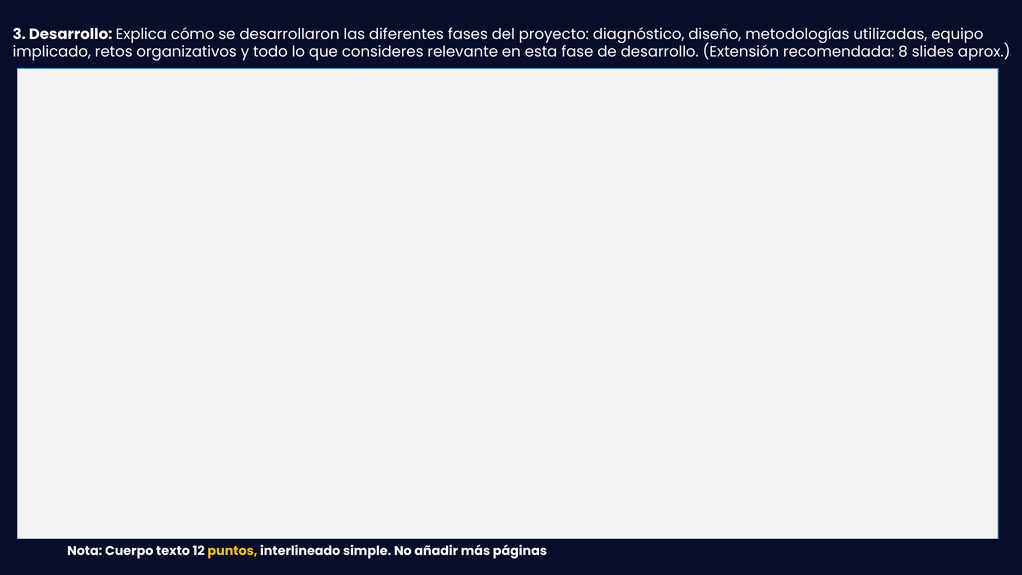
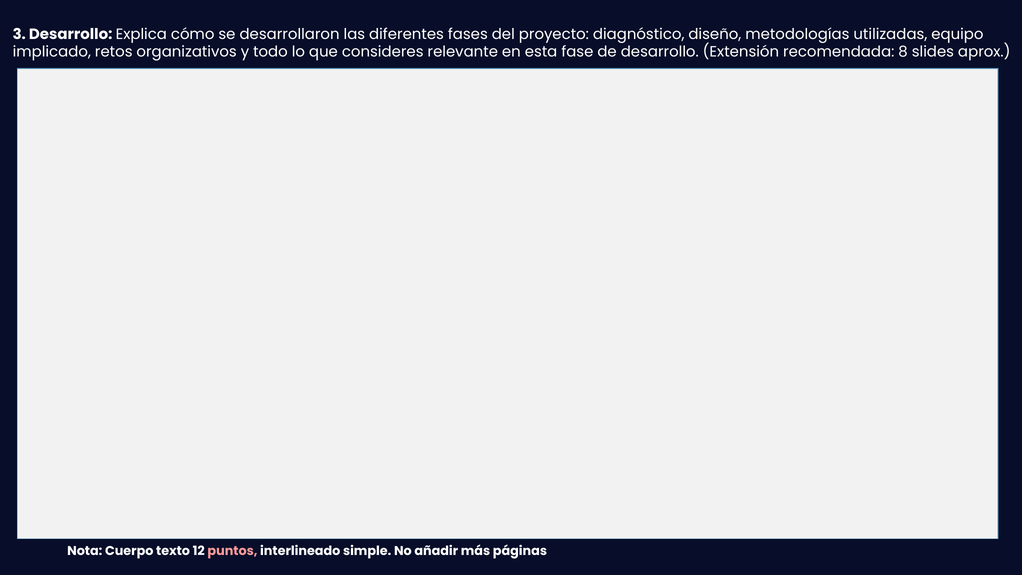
puntos colour: yellow -> pink
